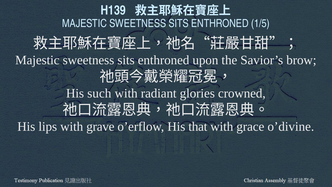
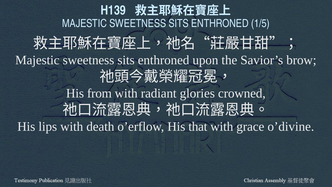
such: such -> from
grave: grave -> death
